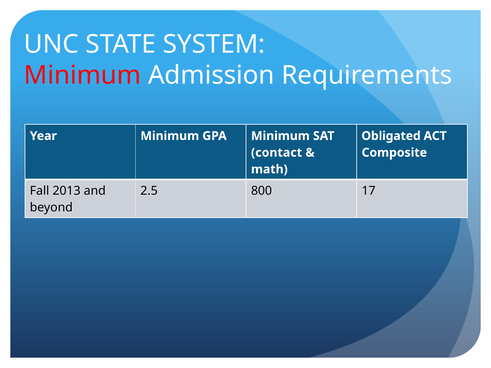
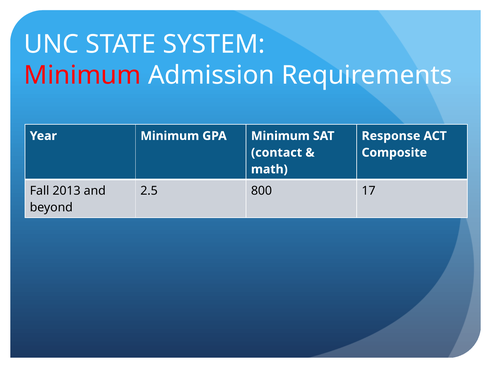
Obligated: Obligated -> Response
